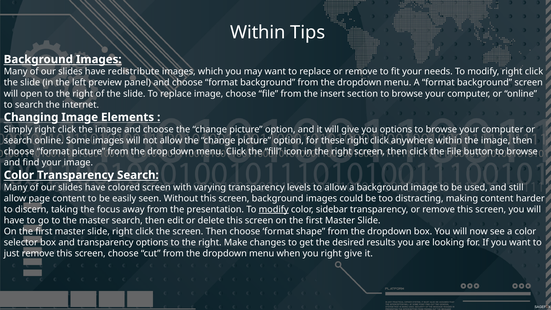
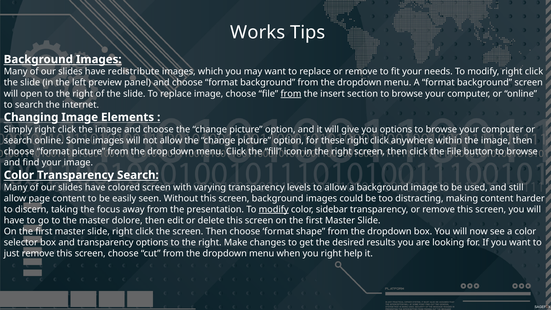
Within at (258, 32): Within -> Works
from at (291, 94) underline: none -> present
master search: search -> dolore
right give: give -> help
